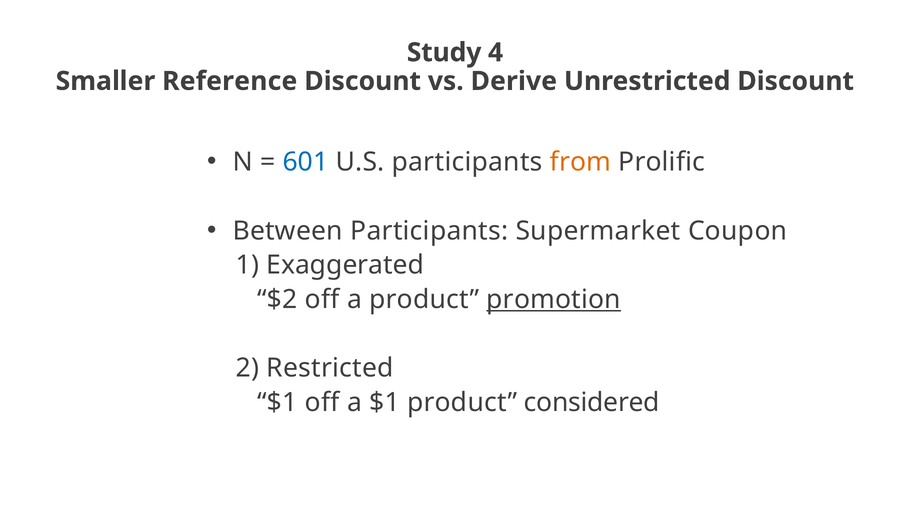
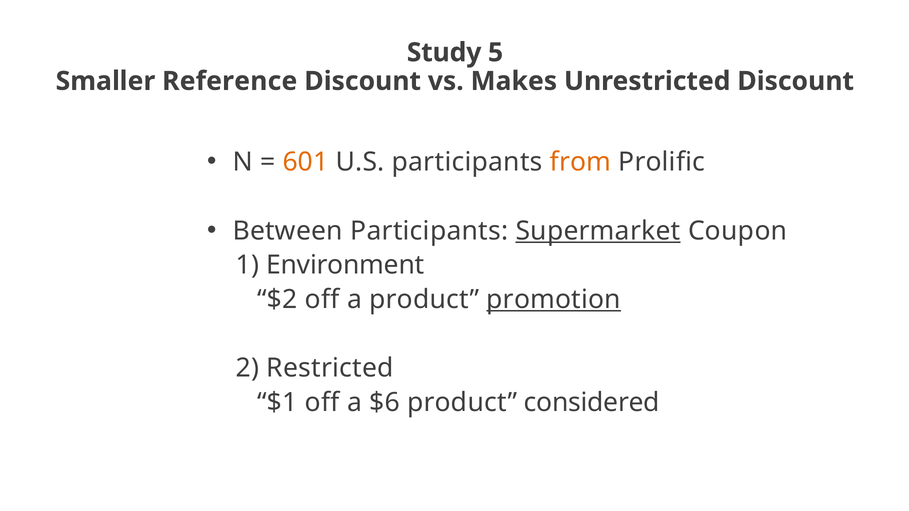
4: 4 -> 5
Derive: Derive -> Makes
601 colour: blue -> orange
Supermarket underline: none -> present
Exaggerated: Exaggerated -> Environment
a $1: $1 -> $6
